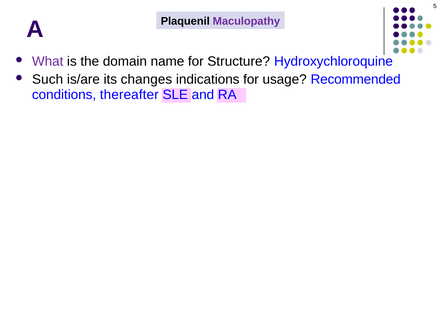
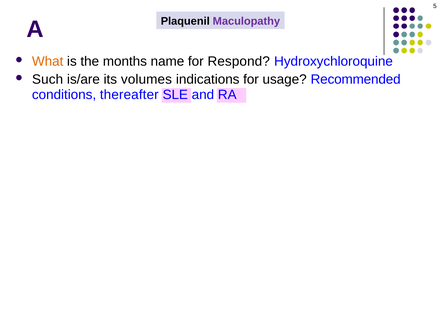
What colour: purple -> orange
domain: domain -> months
Structure: Structure -> Respond
changes: changes -> volumes
